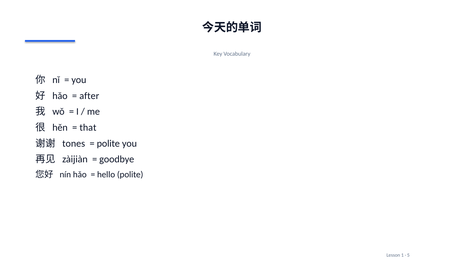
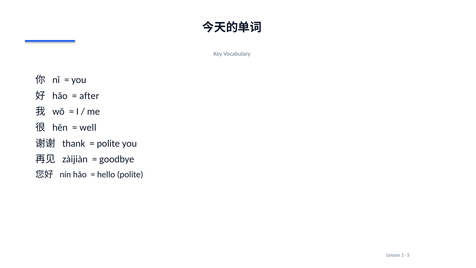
that: that -> well
tones: tones -> thank
